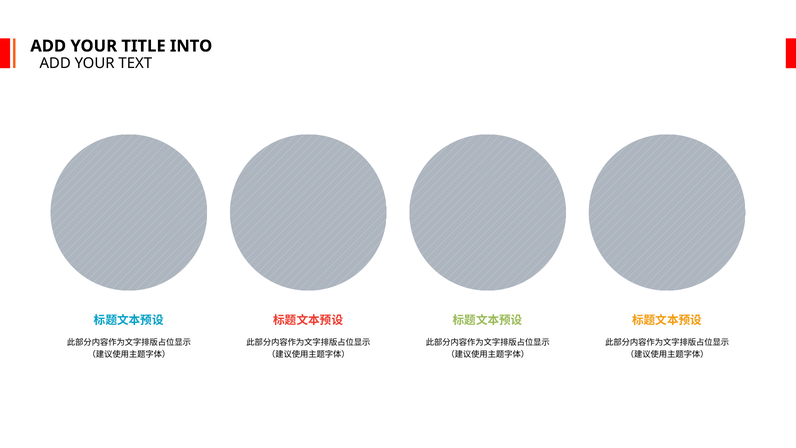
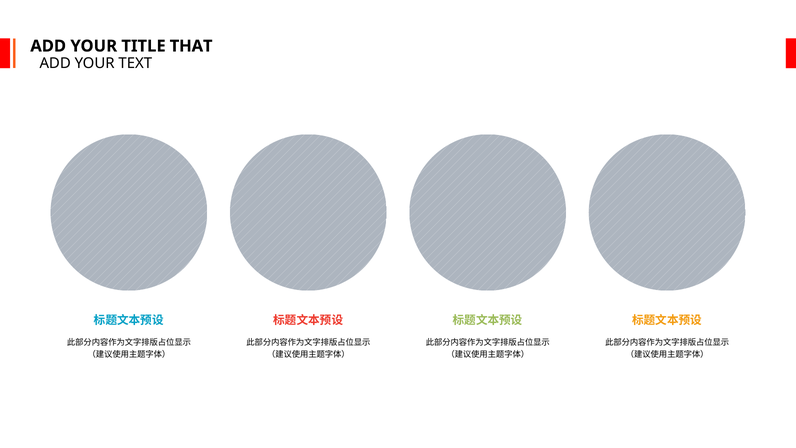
INTO: INTO -> THAT
